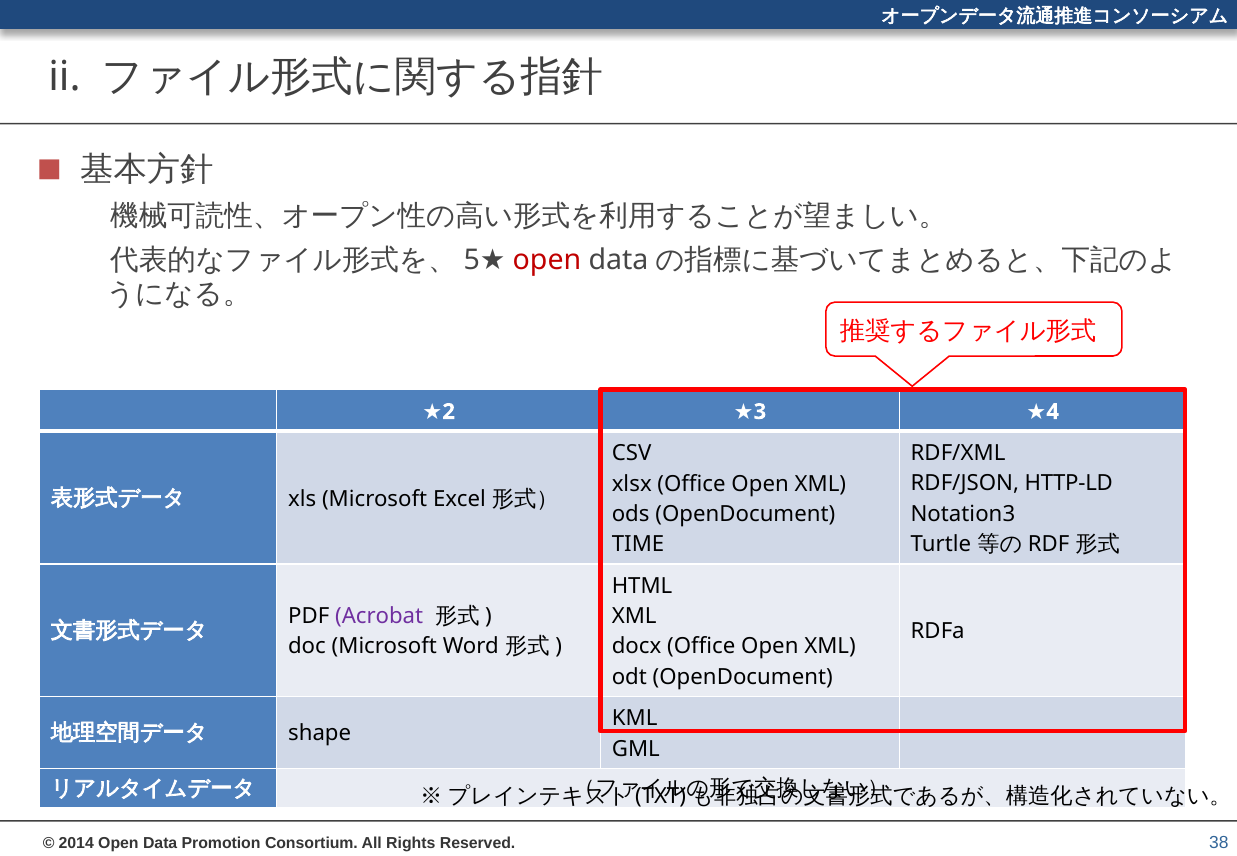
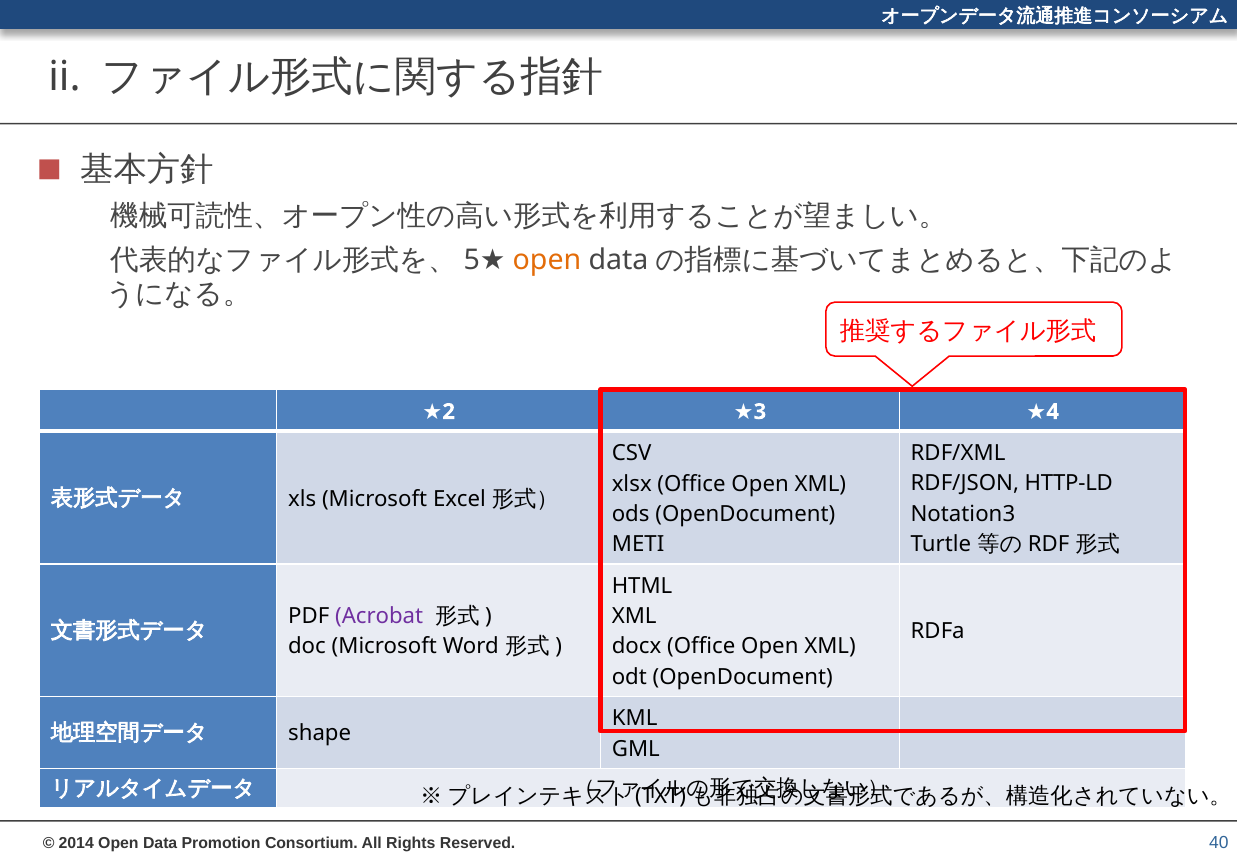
open at (547, 260) colour: red -> orange
TIME: TIME -> METI
38: 38 -> 40
